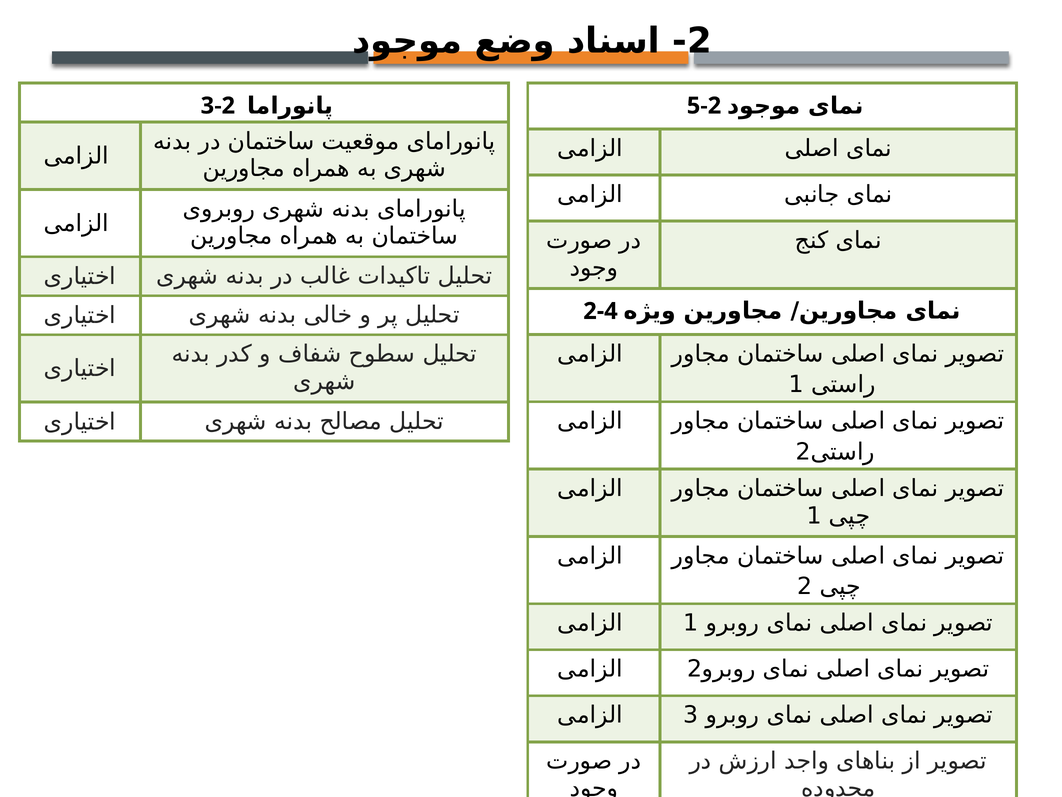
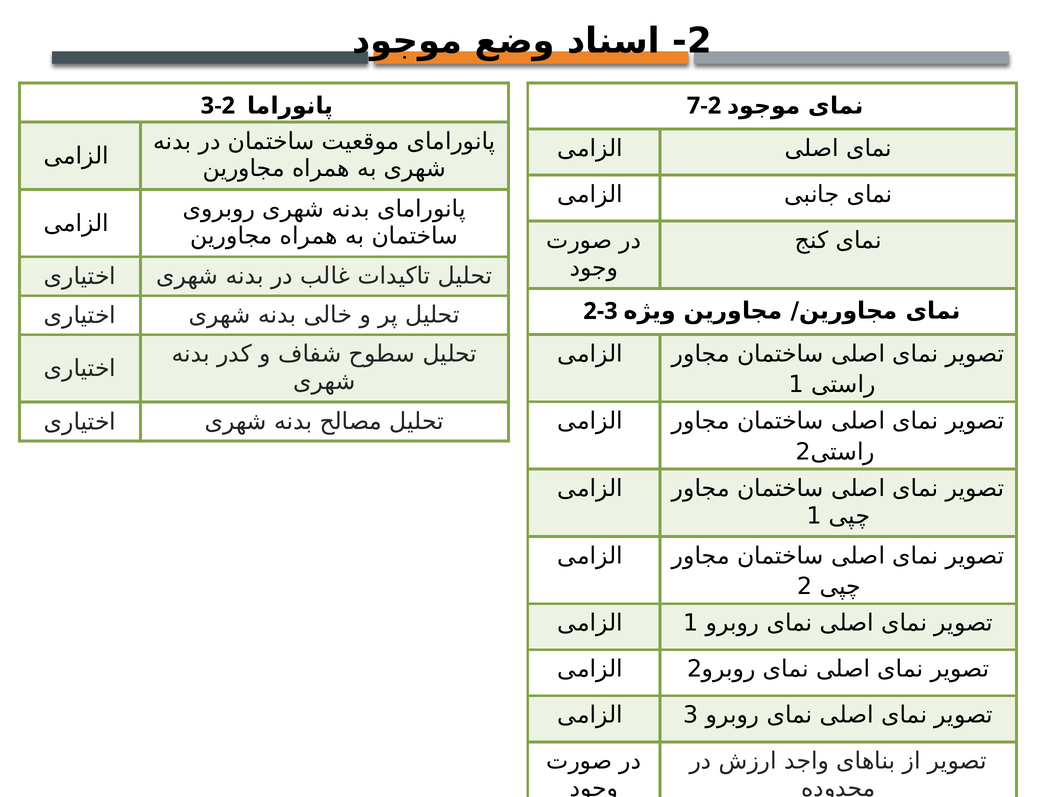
5-2: 5-2 -> 7-2
2-4: 2-4 -> 2-3
